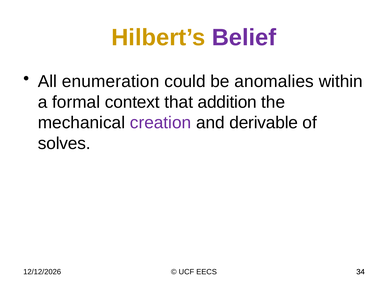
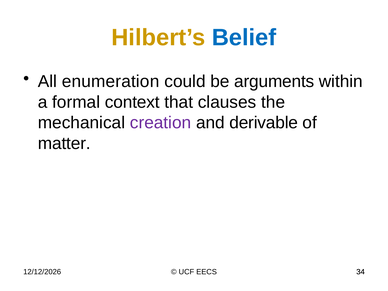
Belief colour: purple -> blue
anomalies: anomalies -> arguments
addition: addition -> clauses
solves: solves -> matter
